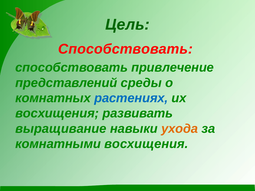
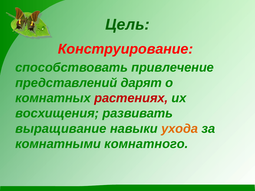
Способствовать at (125, 49): Способствовать -> Конструирование
среды: среды -> дарят
растениях colour: blue -> red
комнатными восхищения: восхищения -> комнатного
